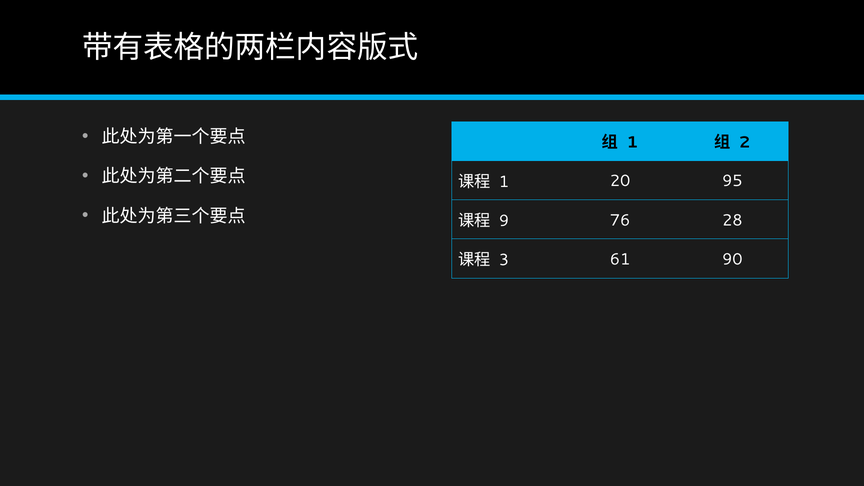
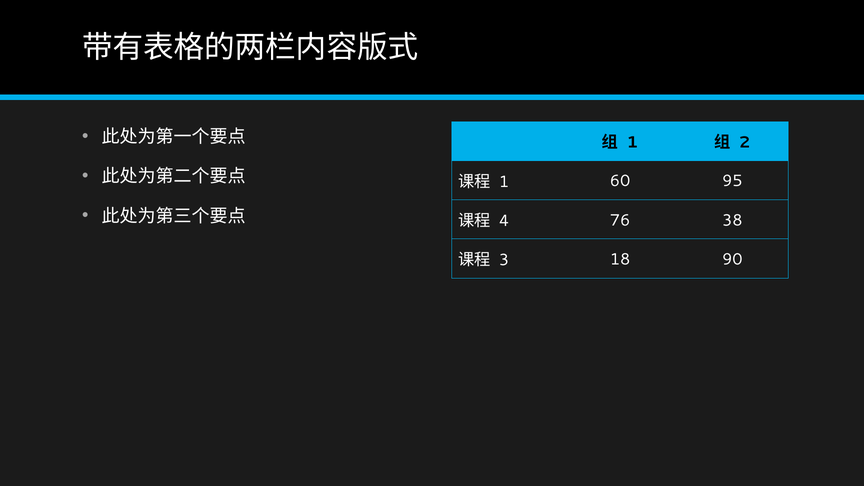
20: 20 -> 60
9: 9 -> 4
28: 28 -> 38
61: 61 -> 18
